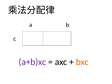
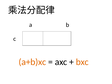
a+b)xc colour: purple -> orange
